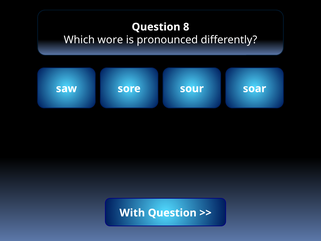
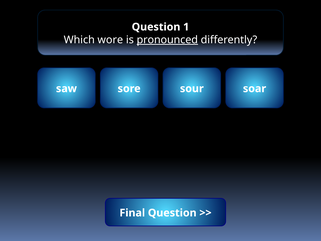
8: 8 -> 1
pronounced underline: none -> present
With: With -> Final
